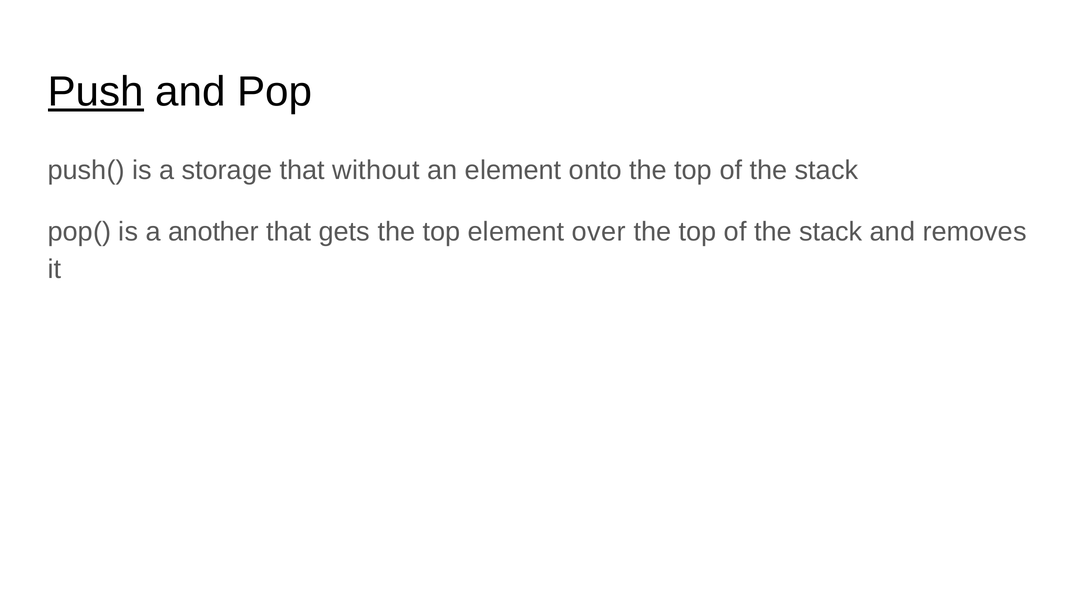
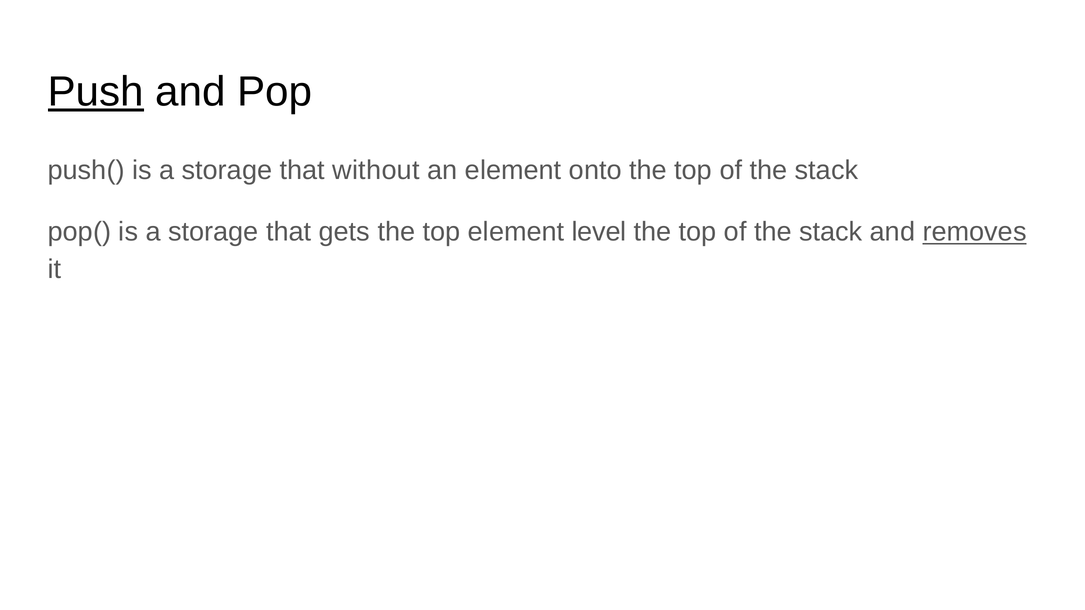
pop( is a another: another -> storage
over: over -> level
removes underline: none -> present
